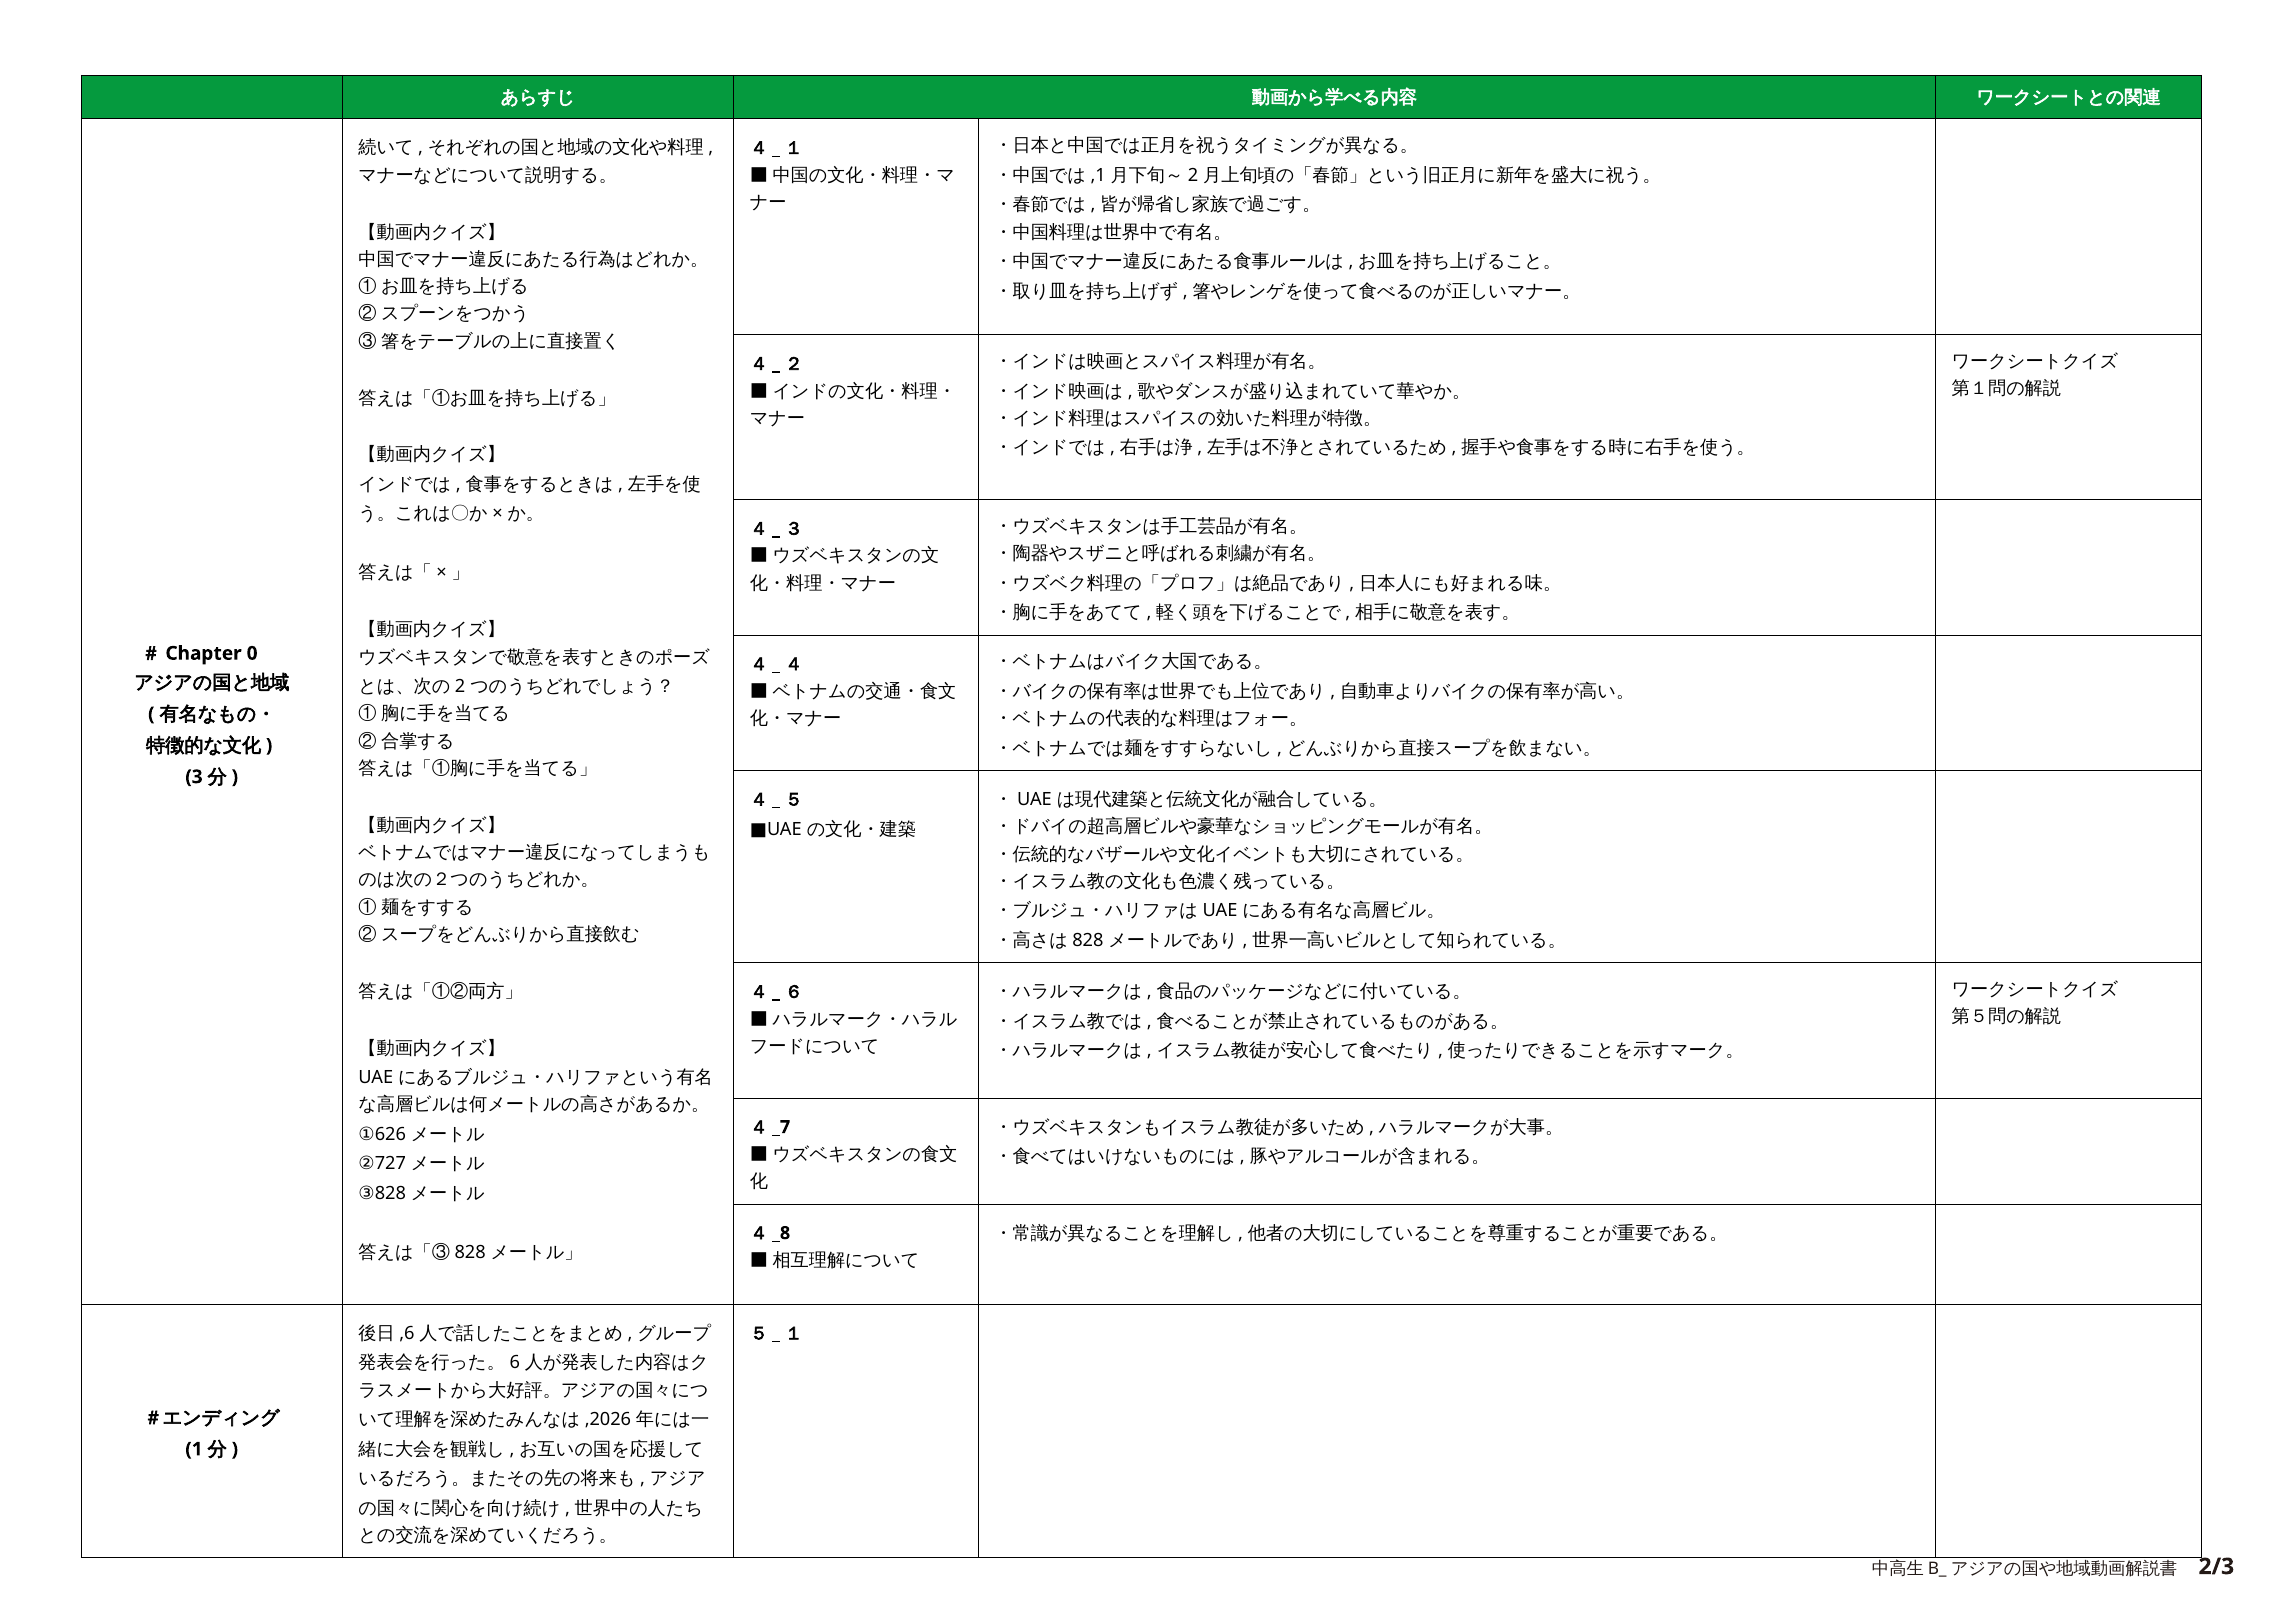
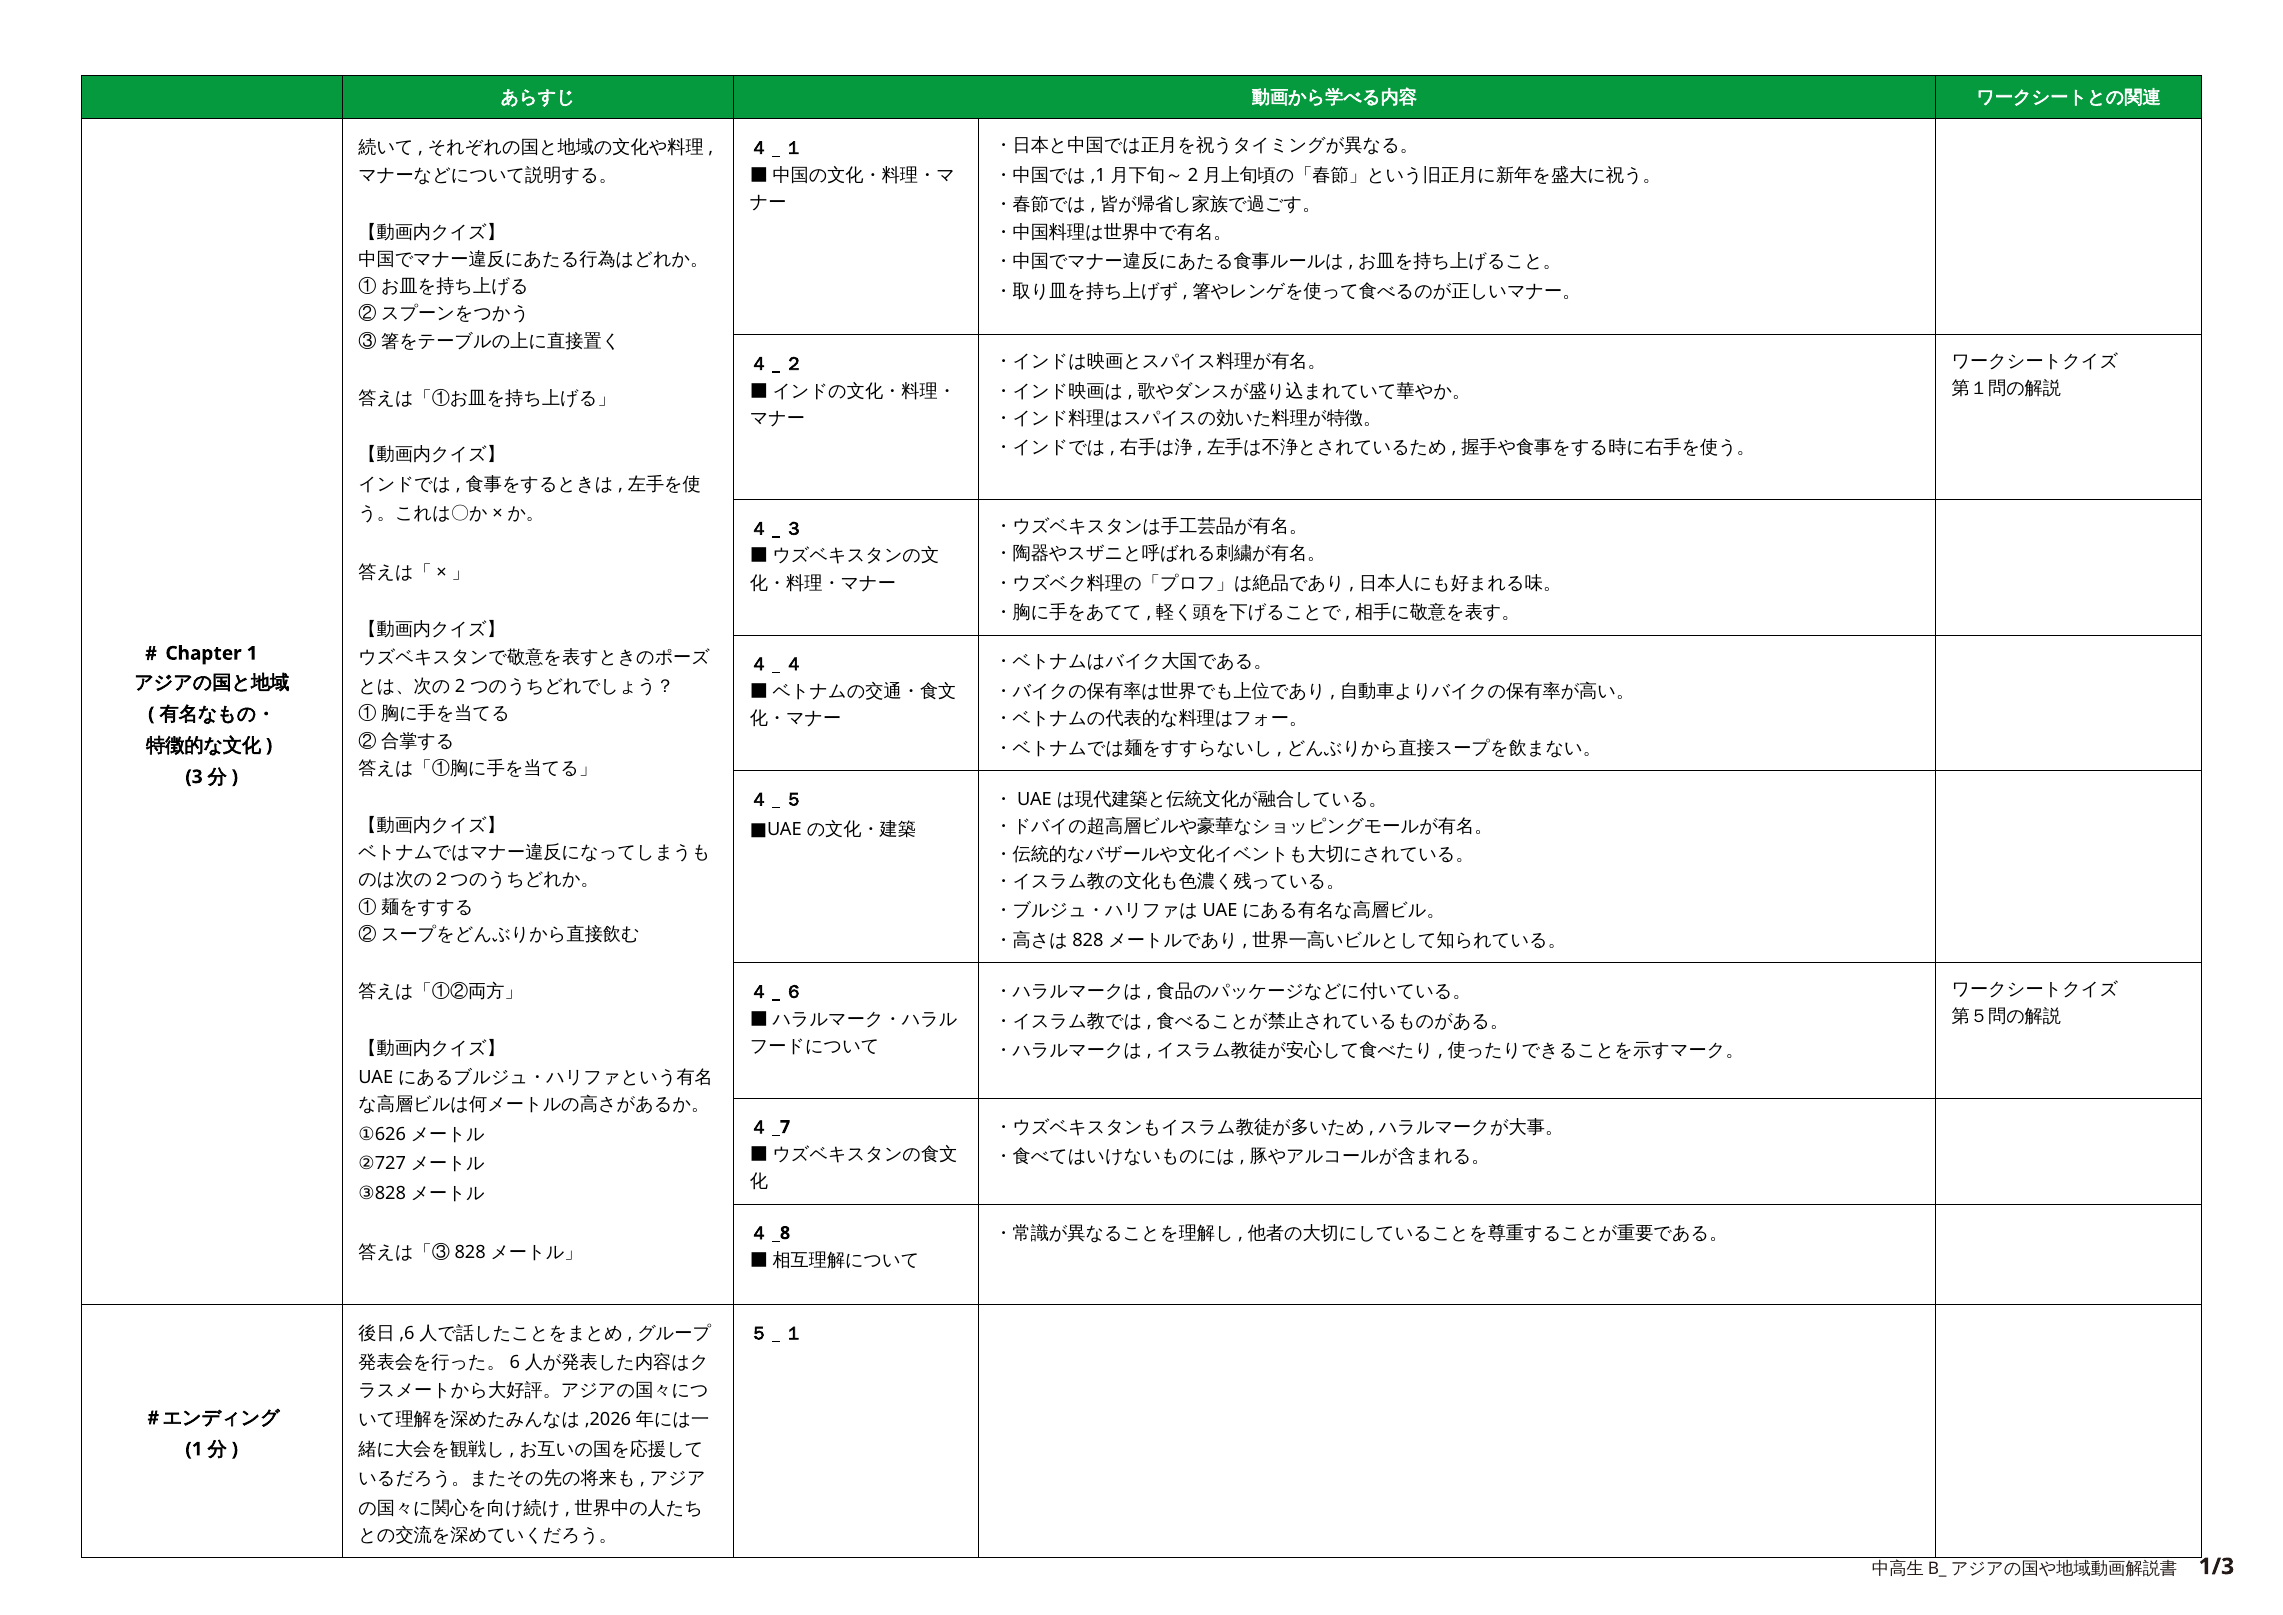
0 at (252, 653): 0 -> 1
2/3: 2/3 -> 1/3
